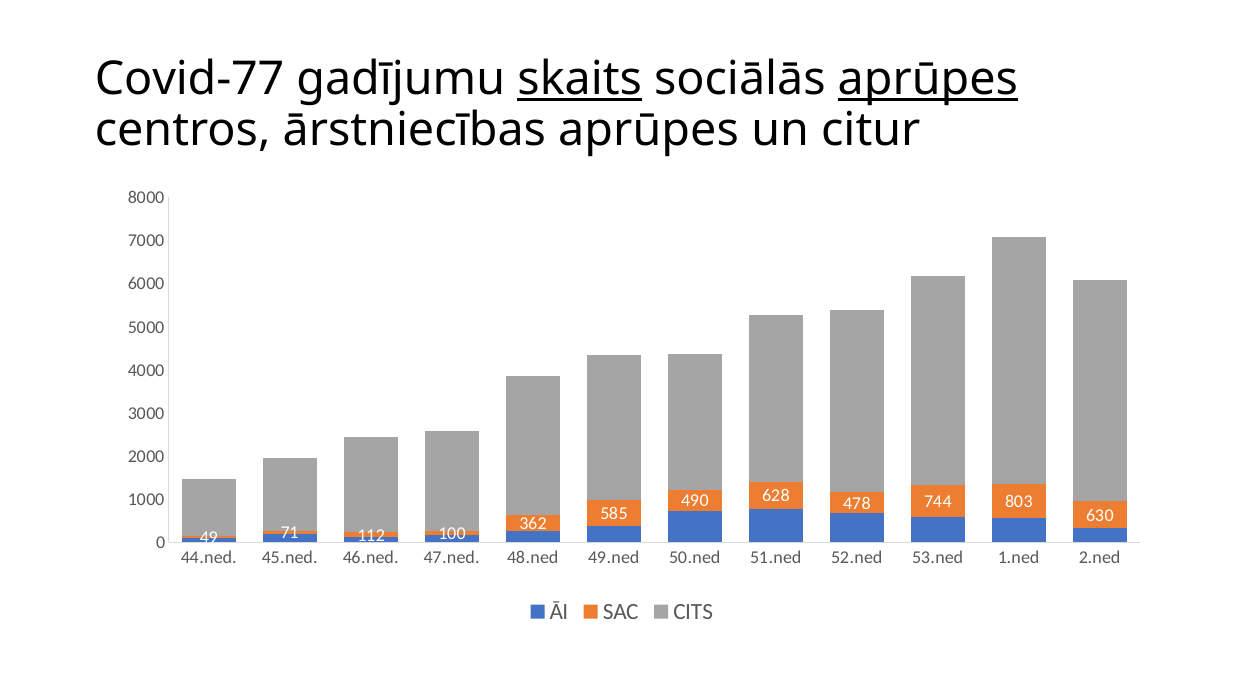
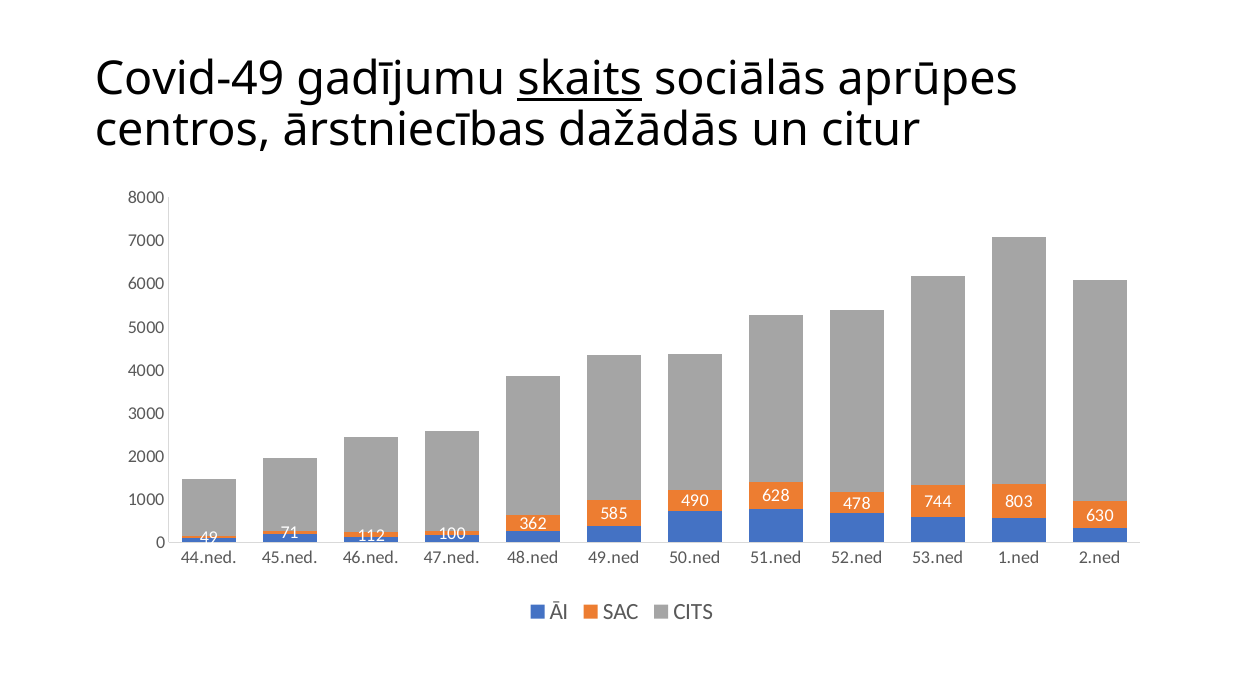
Covid-77: Covid-77 -> Covid-49
aprūpes at (928, 79) underline: present -> none
ārstniecības aprūpes: aprūpes -> dažādās
